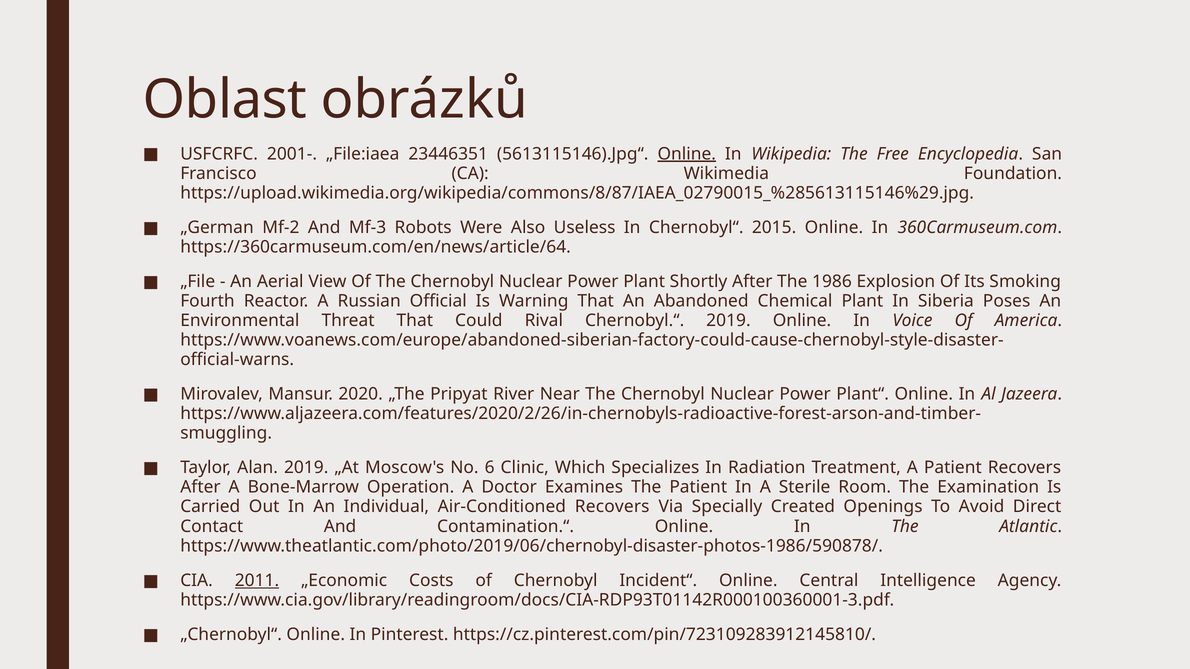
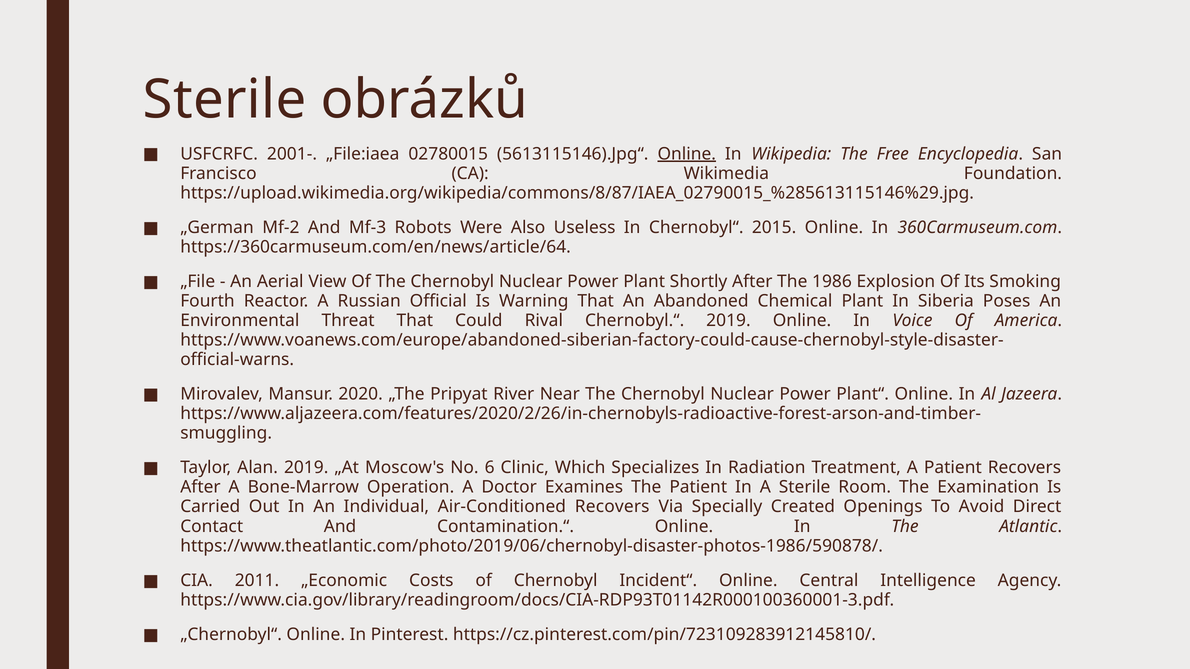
Oblast at (225, 100): Oblast -> Sterile
23446351: 23446351 -> 02780015
2011 underline: present -> none
